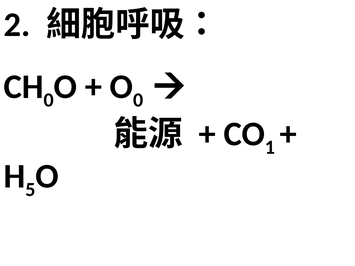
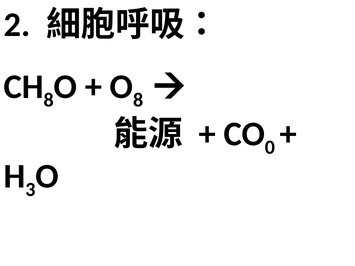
0 at (49, 100): 0 -> 8
0 at (138, 100): 0 -> 8
1: 1 -> 0
5: 5 -> 3
